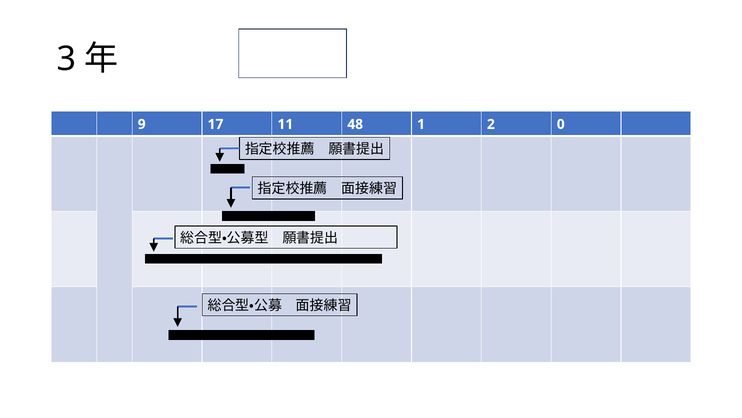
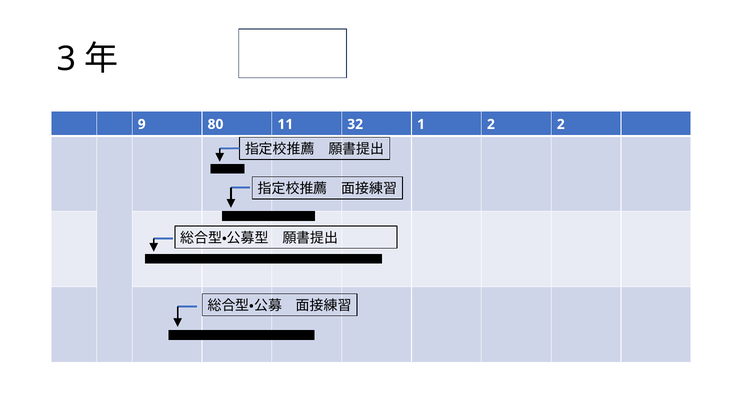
17: 17 -> 80
48: 48 -> 32
2 0: 0 -> 2
